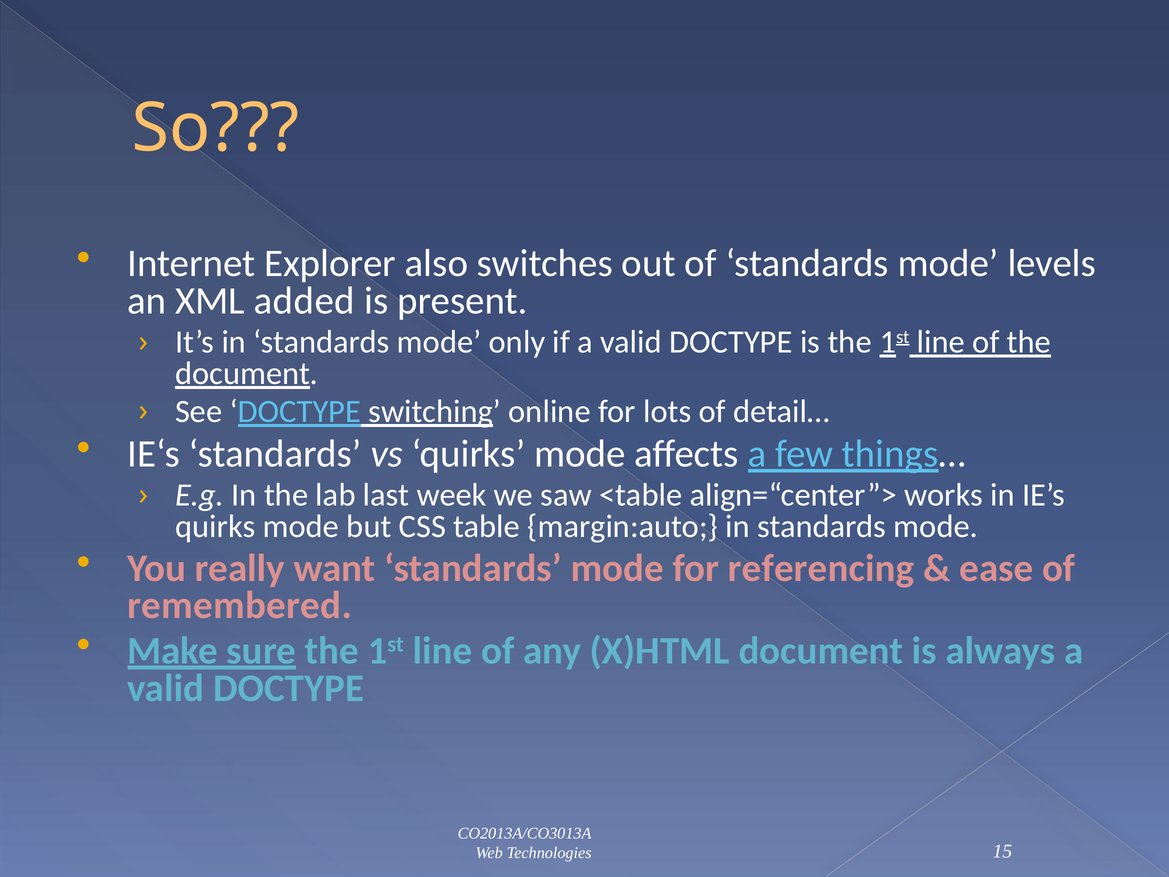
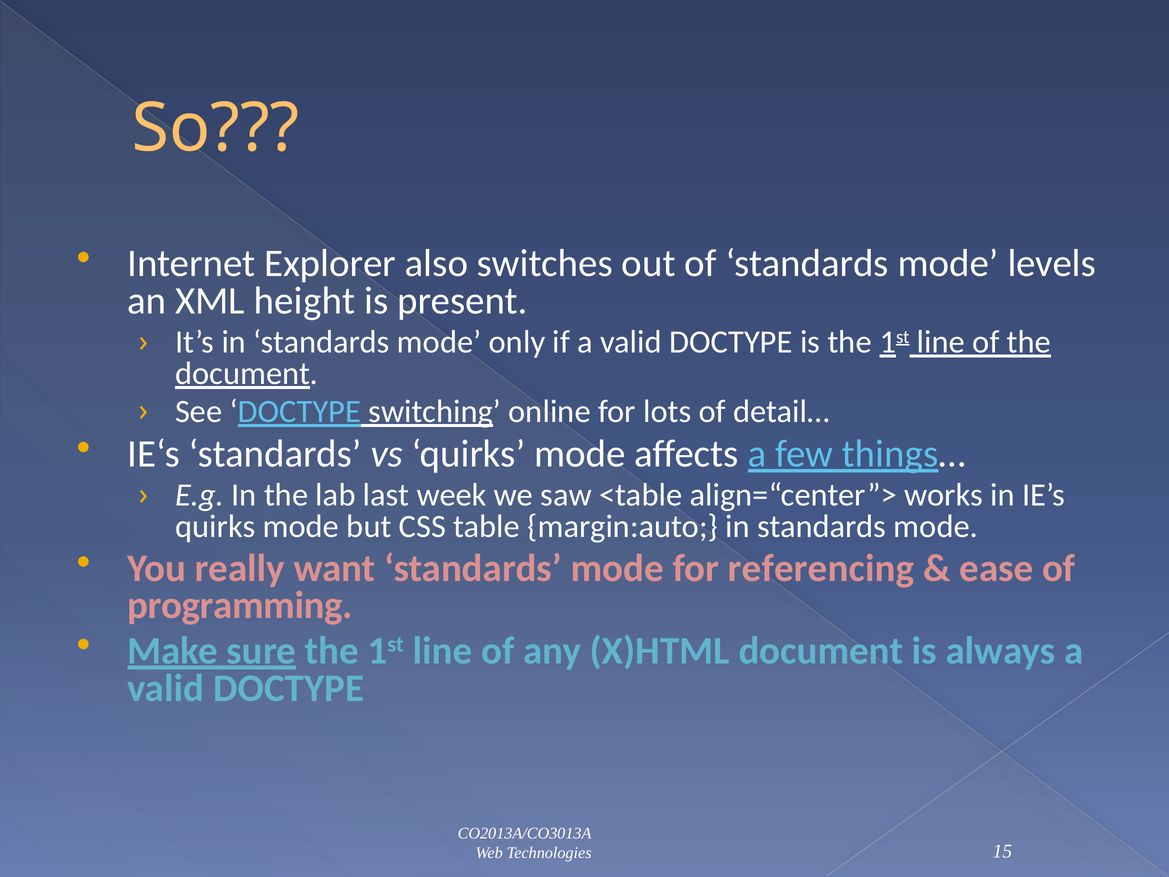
added: added -> height
remembered: remembered -> programming
